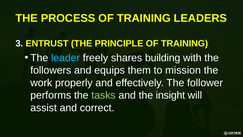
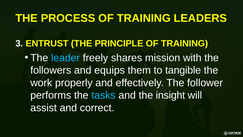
building: building -> mission
mission: mission -> tangible
tasks colour: light green -> light blue
